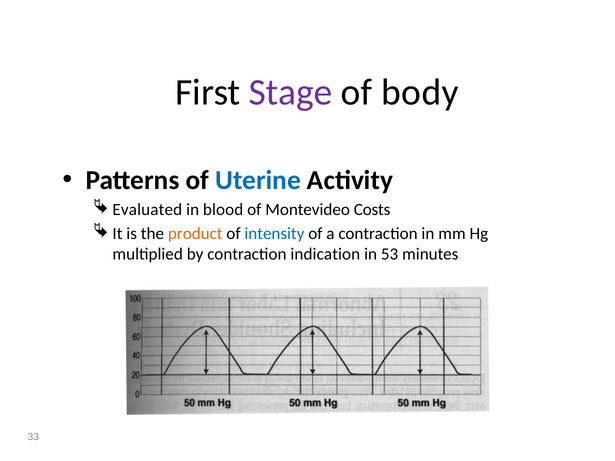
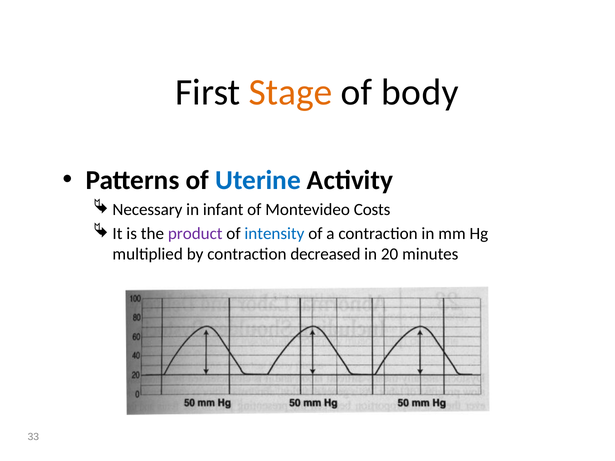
Stage colour: purple -> orange
Evaluated: Evaluated -> Necessary
blood: blood -> infant
product colour: orange -> purple
indication: indication -> decreased
53: 53 -> 20
